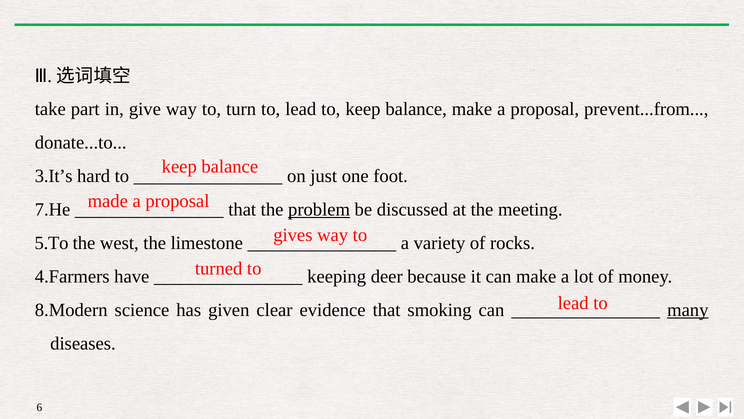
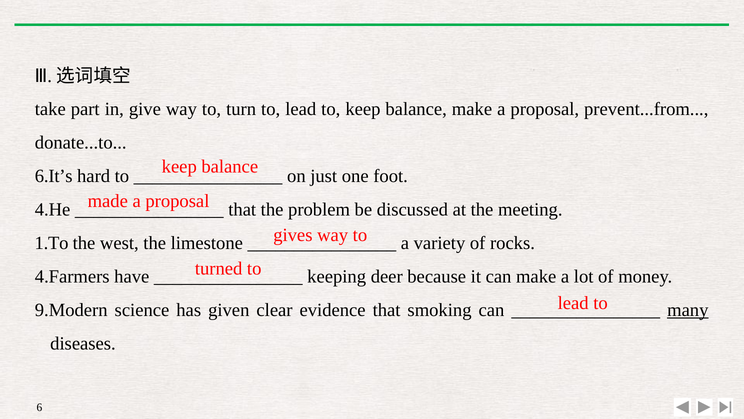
3.It’s: 3.It’s -> 6.It’s
7.He: 7.He -> 4.He
problem underline: present -> none
5.To: 5.To -> 1.To
8.Modern: 8.Modern -> 9.Modern
